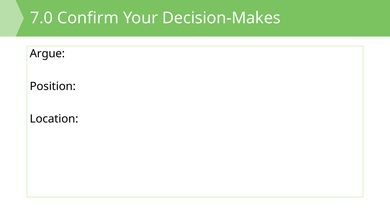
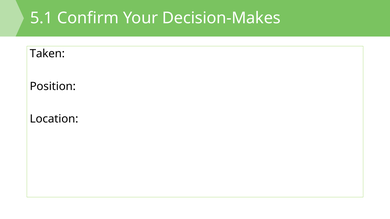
7.0: 7.0 -> 5.1
Argue: Argue -> Taken
